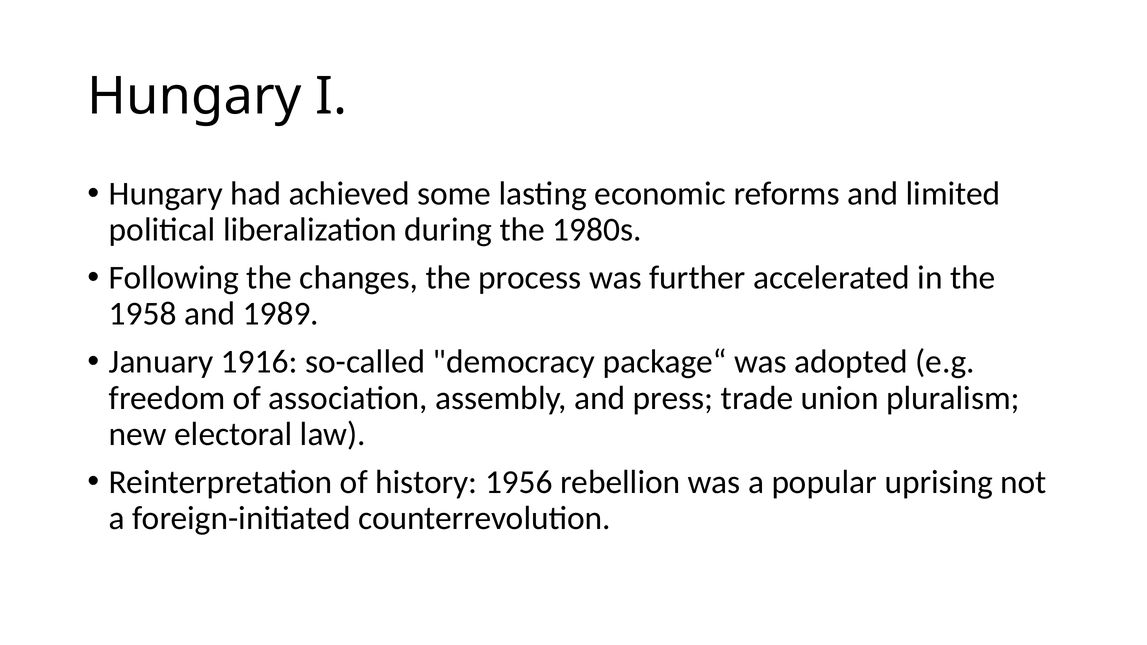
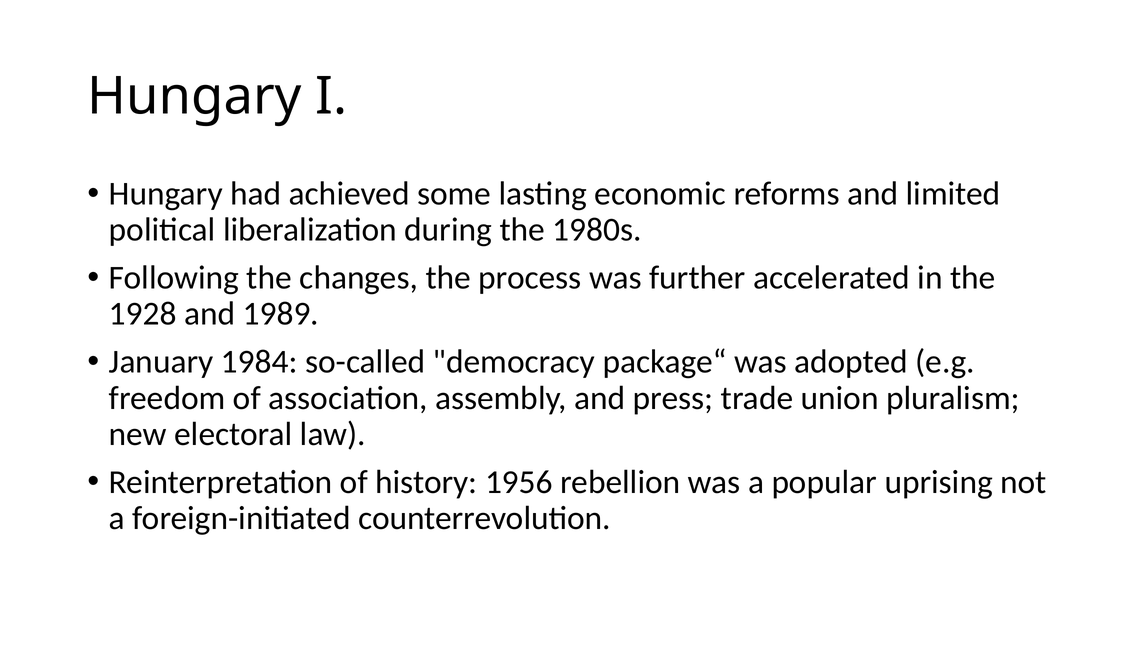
1958: 1958 -> 1928
1916: 1916 -> 1984
